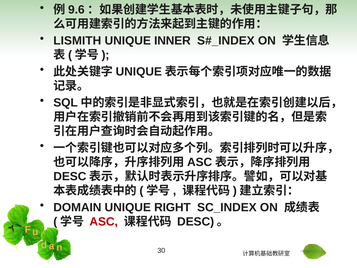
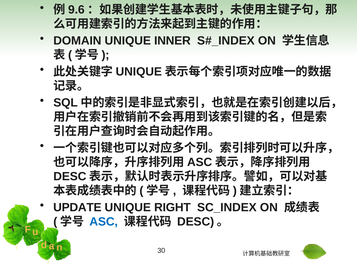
LISMITH: LISMITH -> DOMAIN
DOMAIN: DOMAIN -> UPDATE
ASC colour: red -> blue
